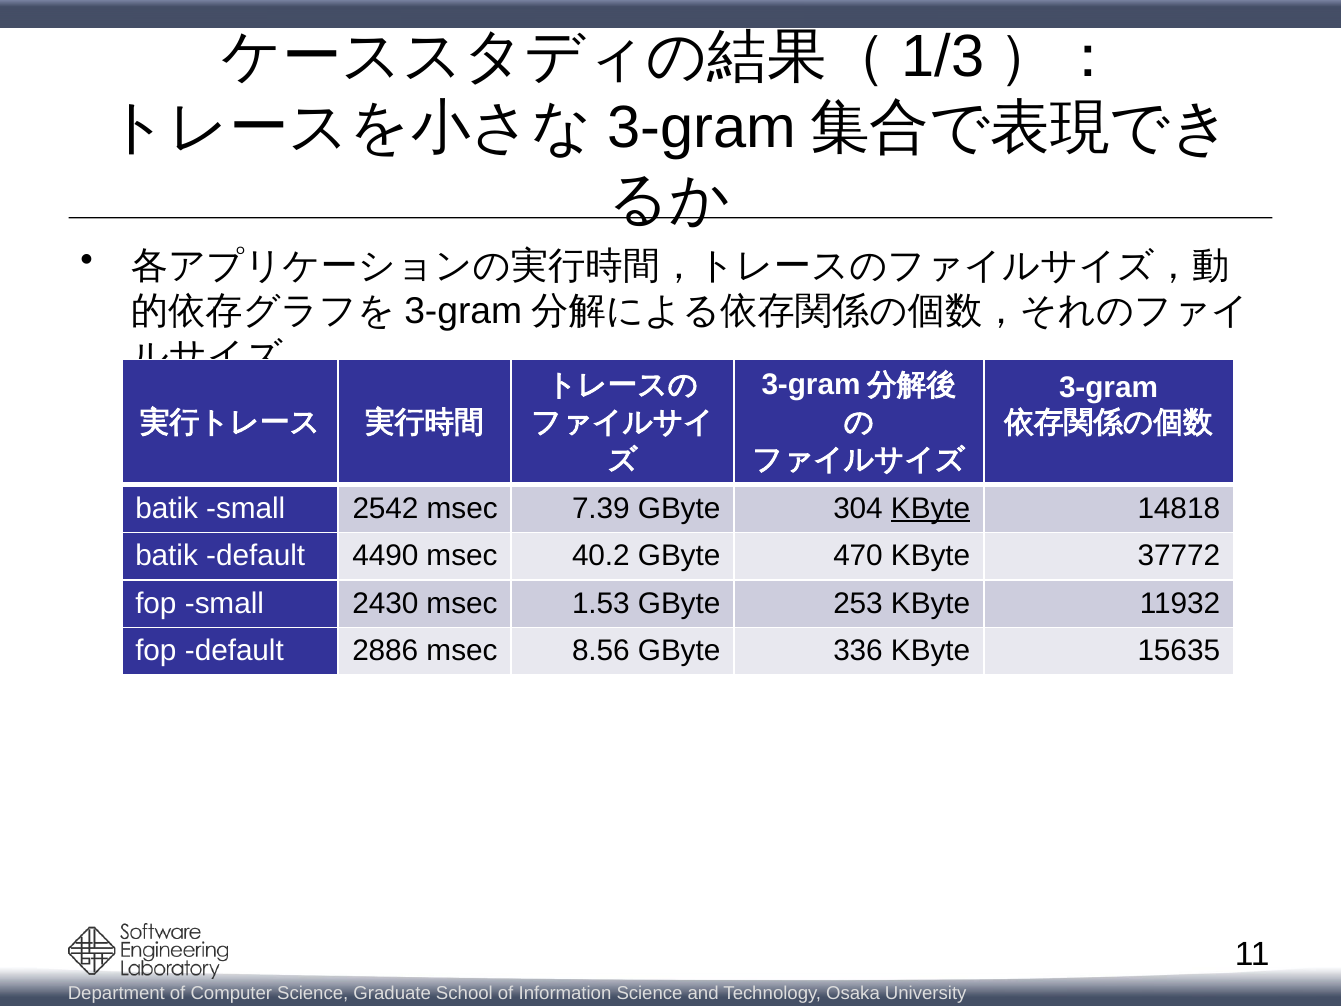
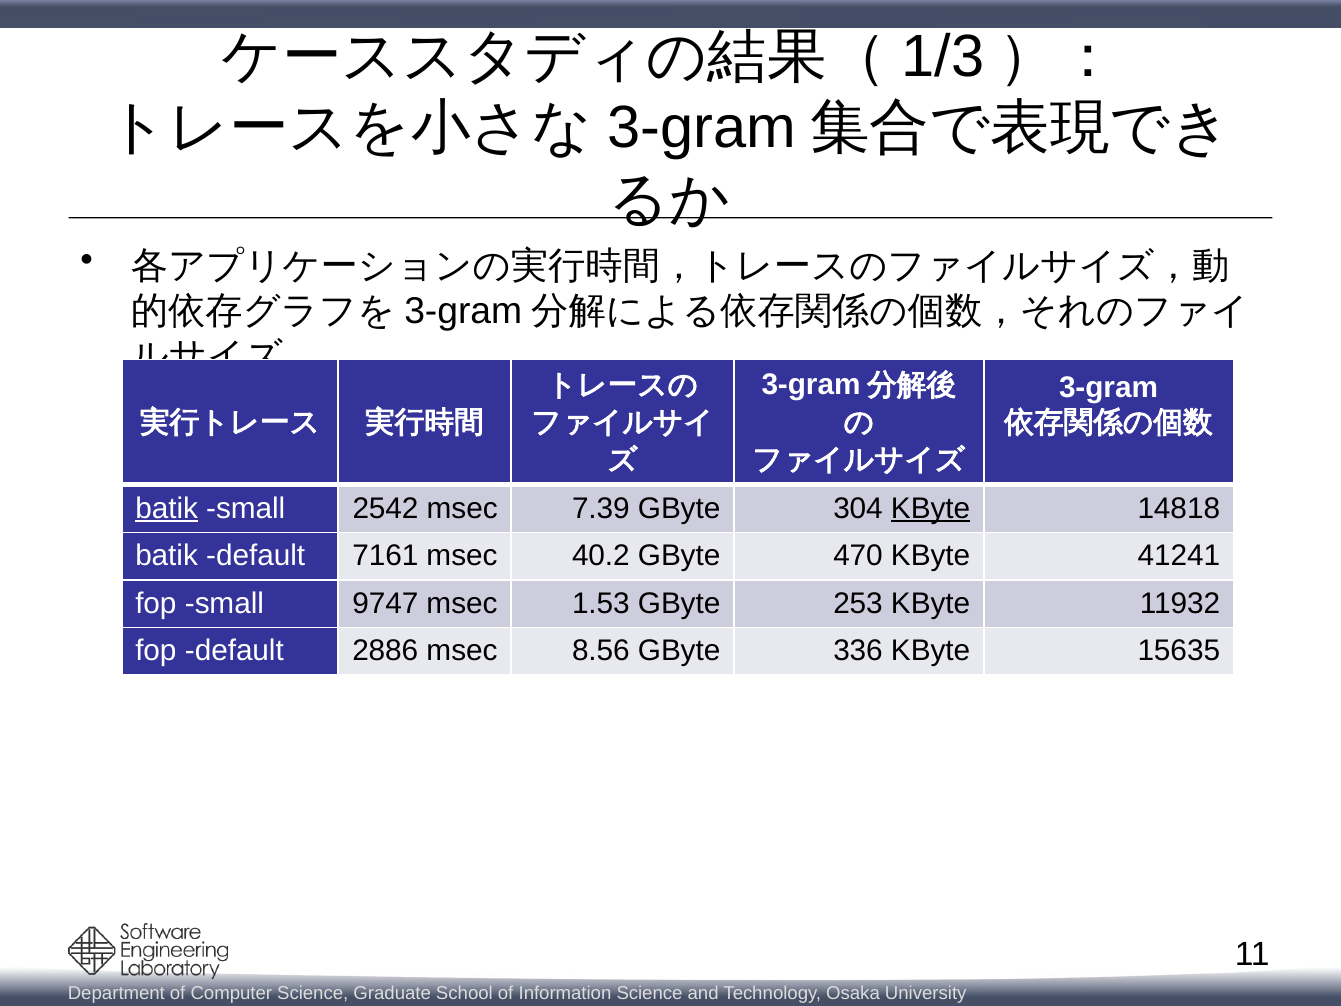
batik at (167, 508) underline: none -> present
4490: 4490 -> 7161
37772: 37772 -> 41241
2430: 2430 -> 9747
